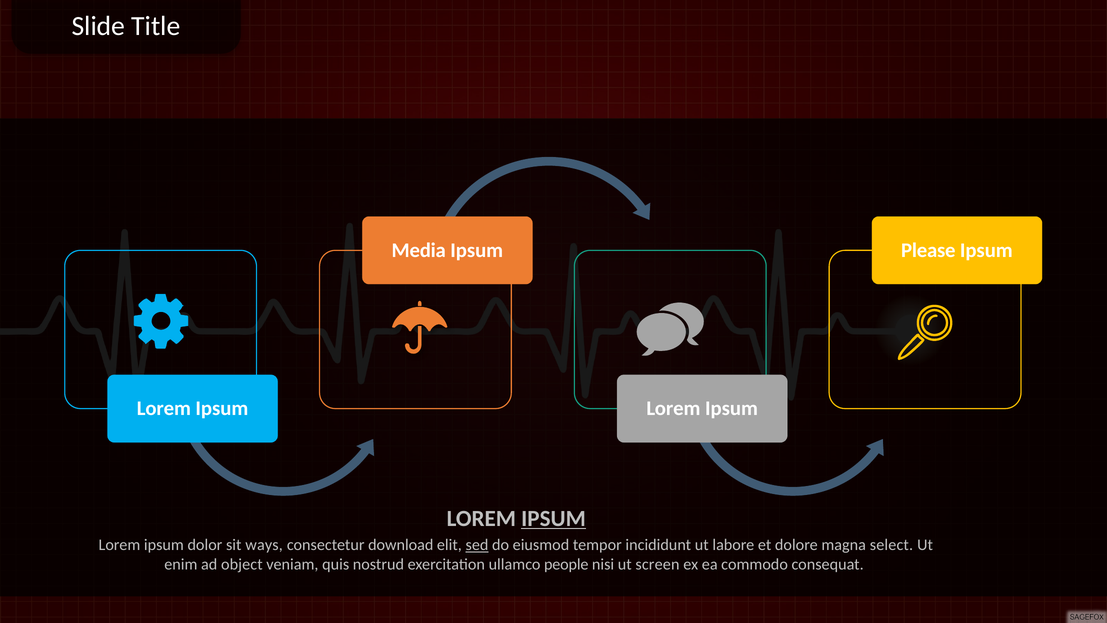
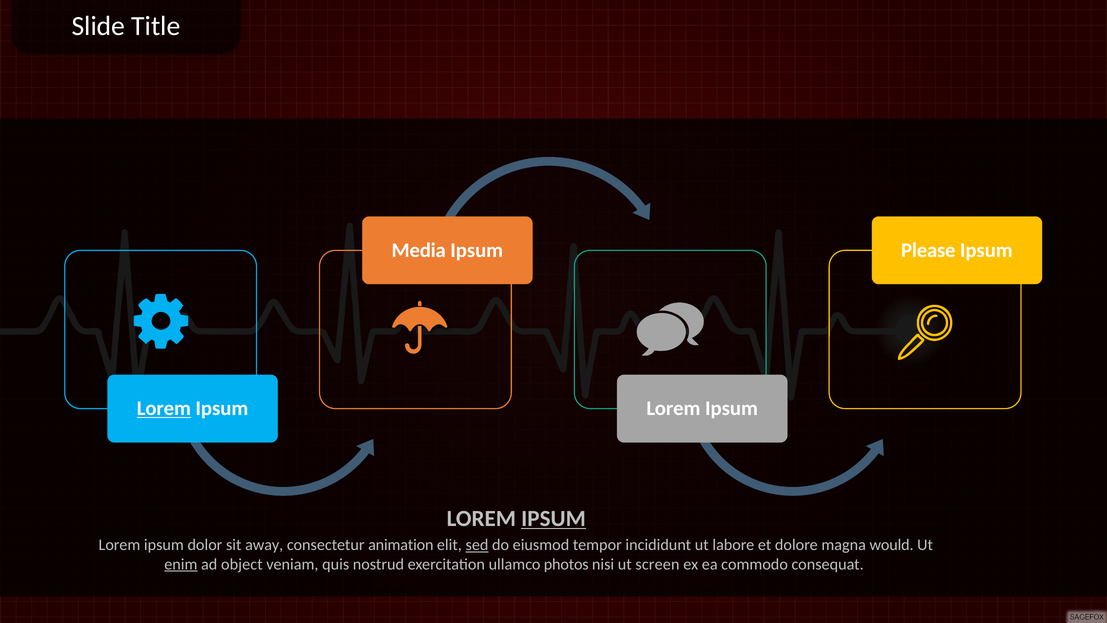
Lorem at (164, 408) underline: none -> present
ways: ways -> away
download: download -> animation
select: select -> would
enim underline: none -> present
people: people -> photos
